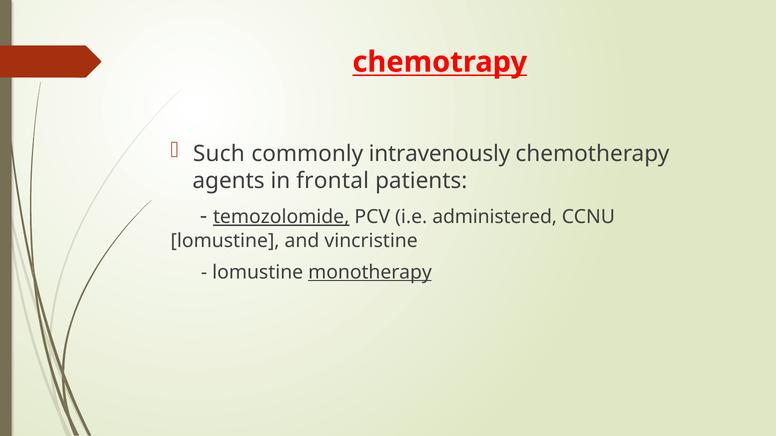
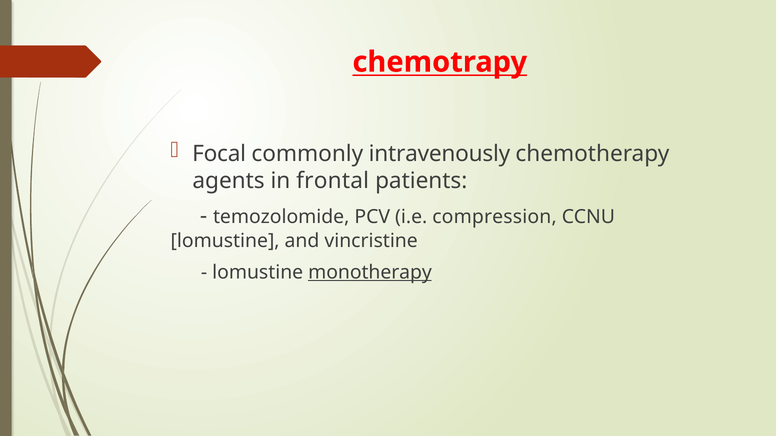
Such: Such -> Focal
temozolomide underline: present -> none
administered: administered -> compression
